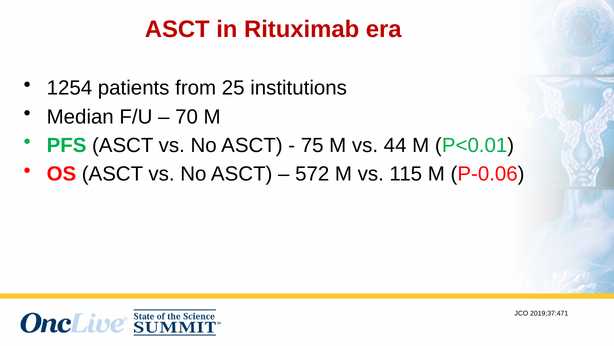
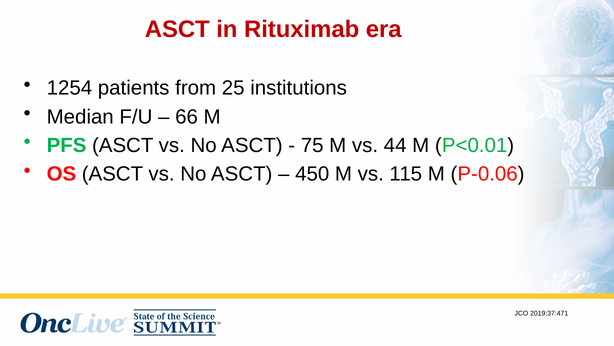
70: 70 -> 66
572: 572 -> 450
